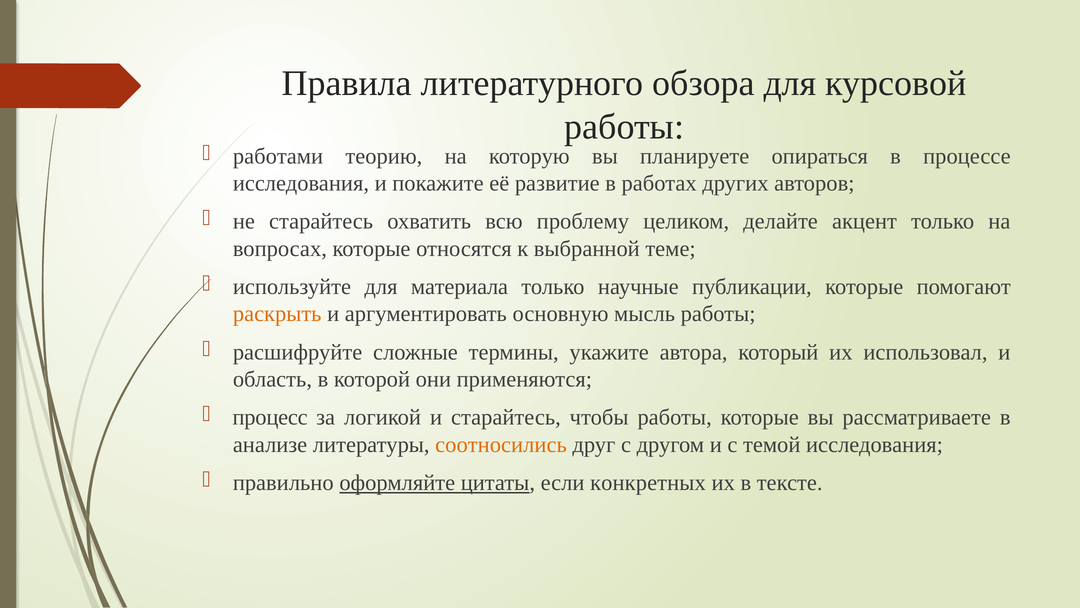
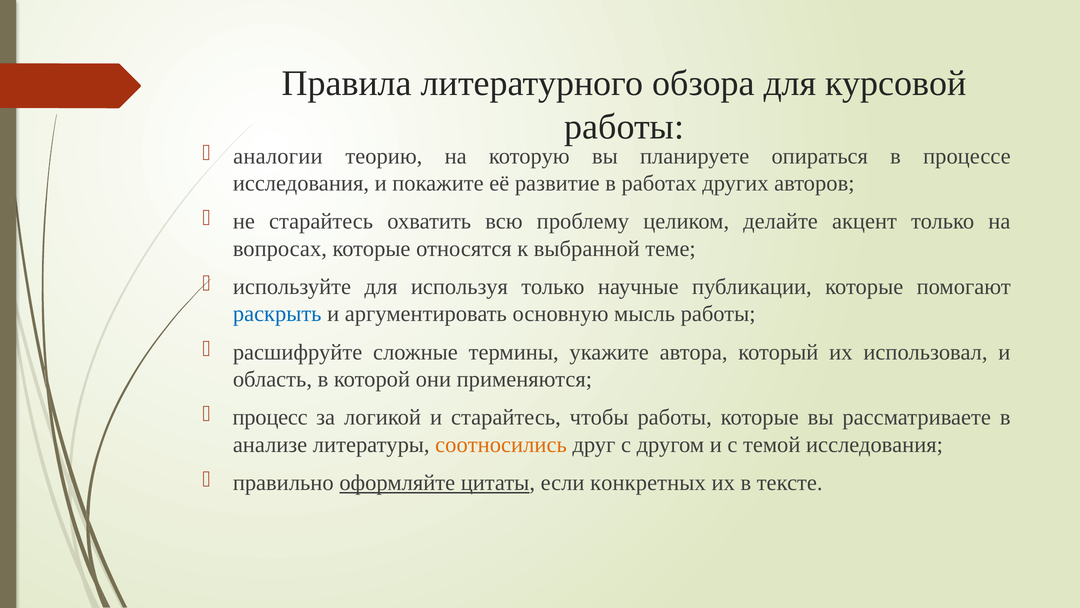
работами: работами -> аналогии
материала: материала -> используя
раскрыть colour: orange -> blue
